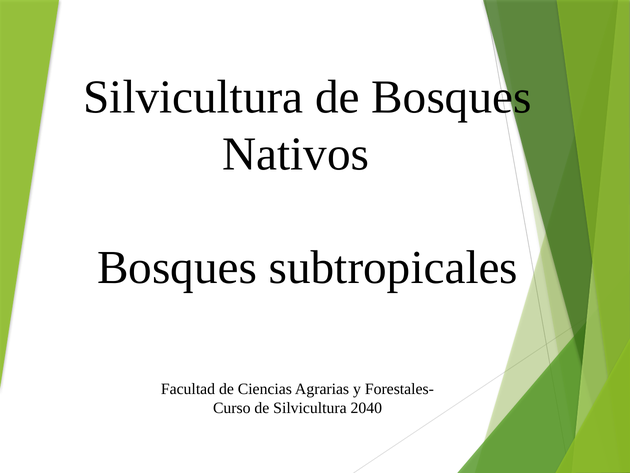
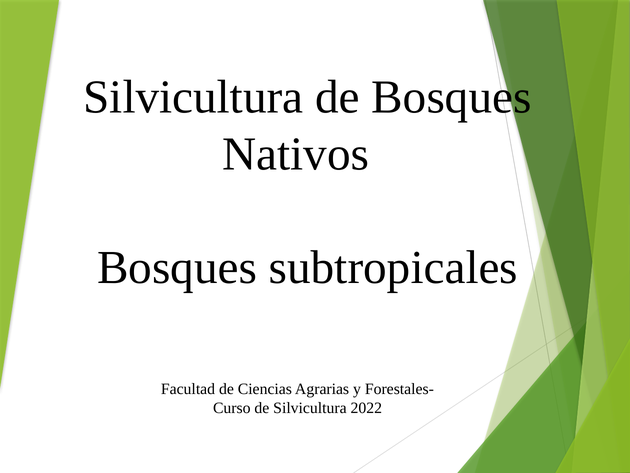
2040: 2040 -> 2022
